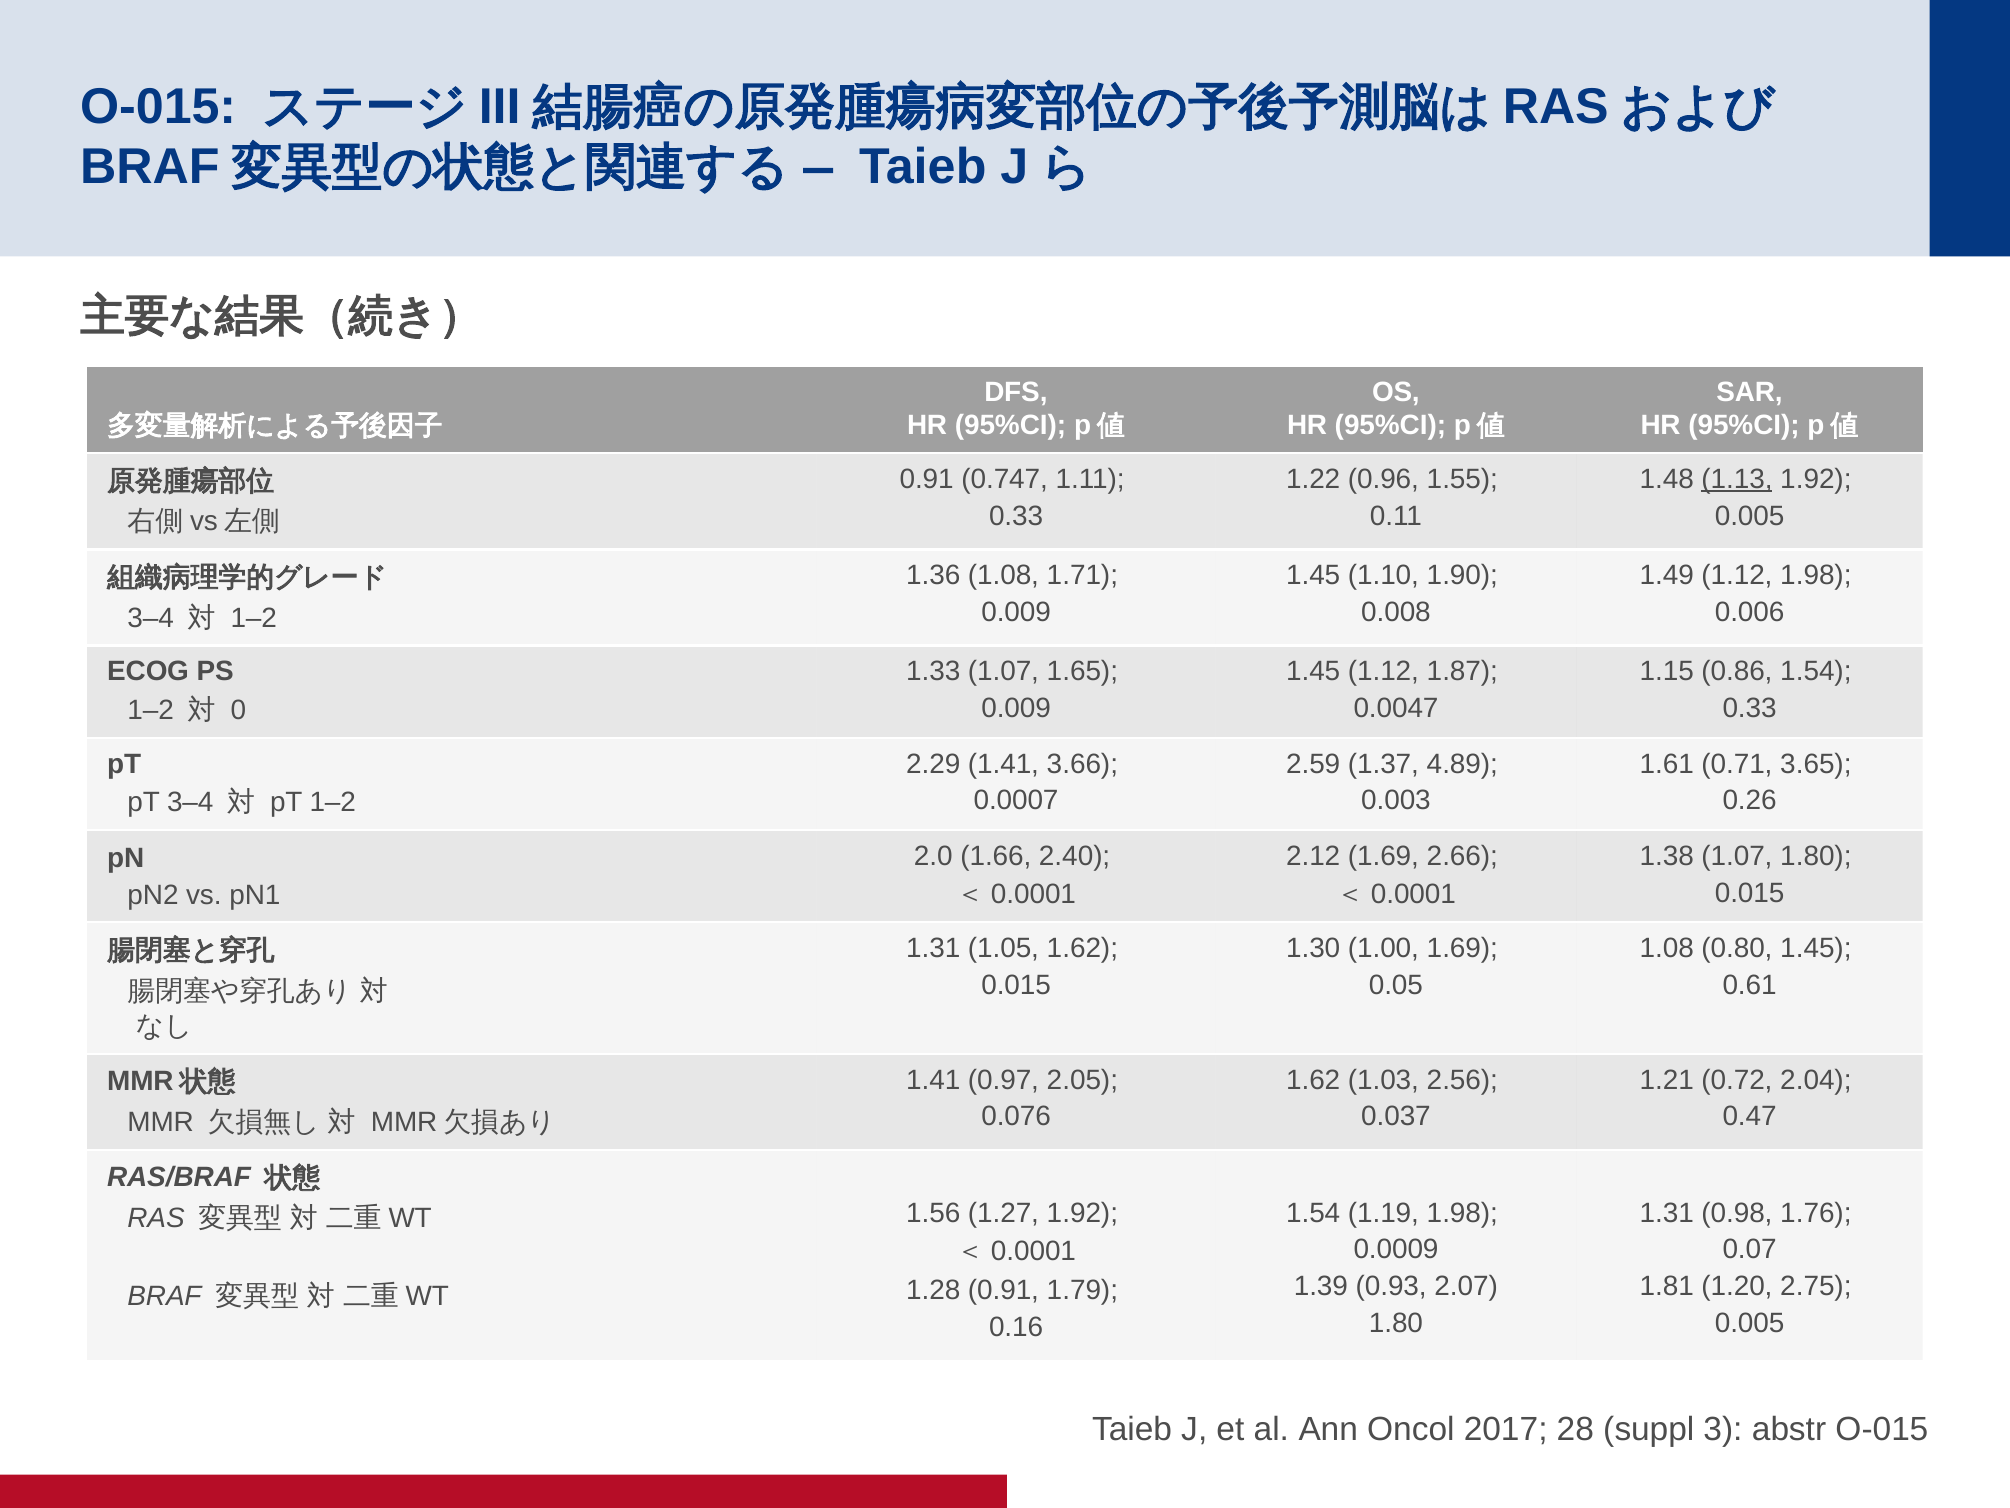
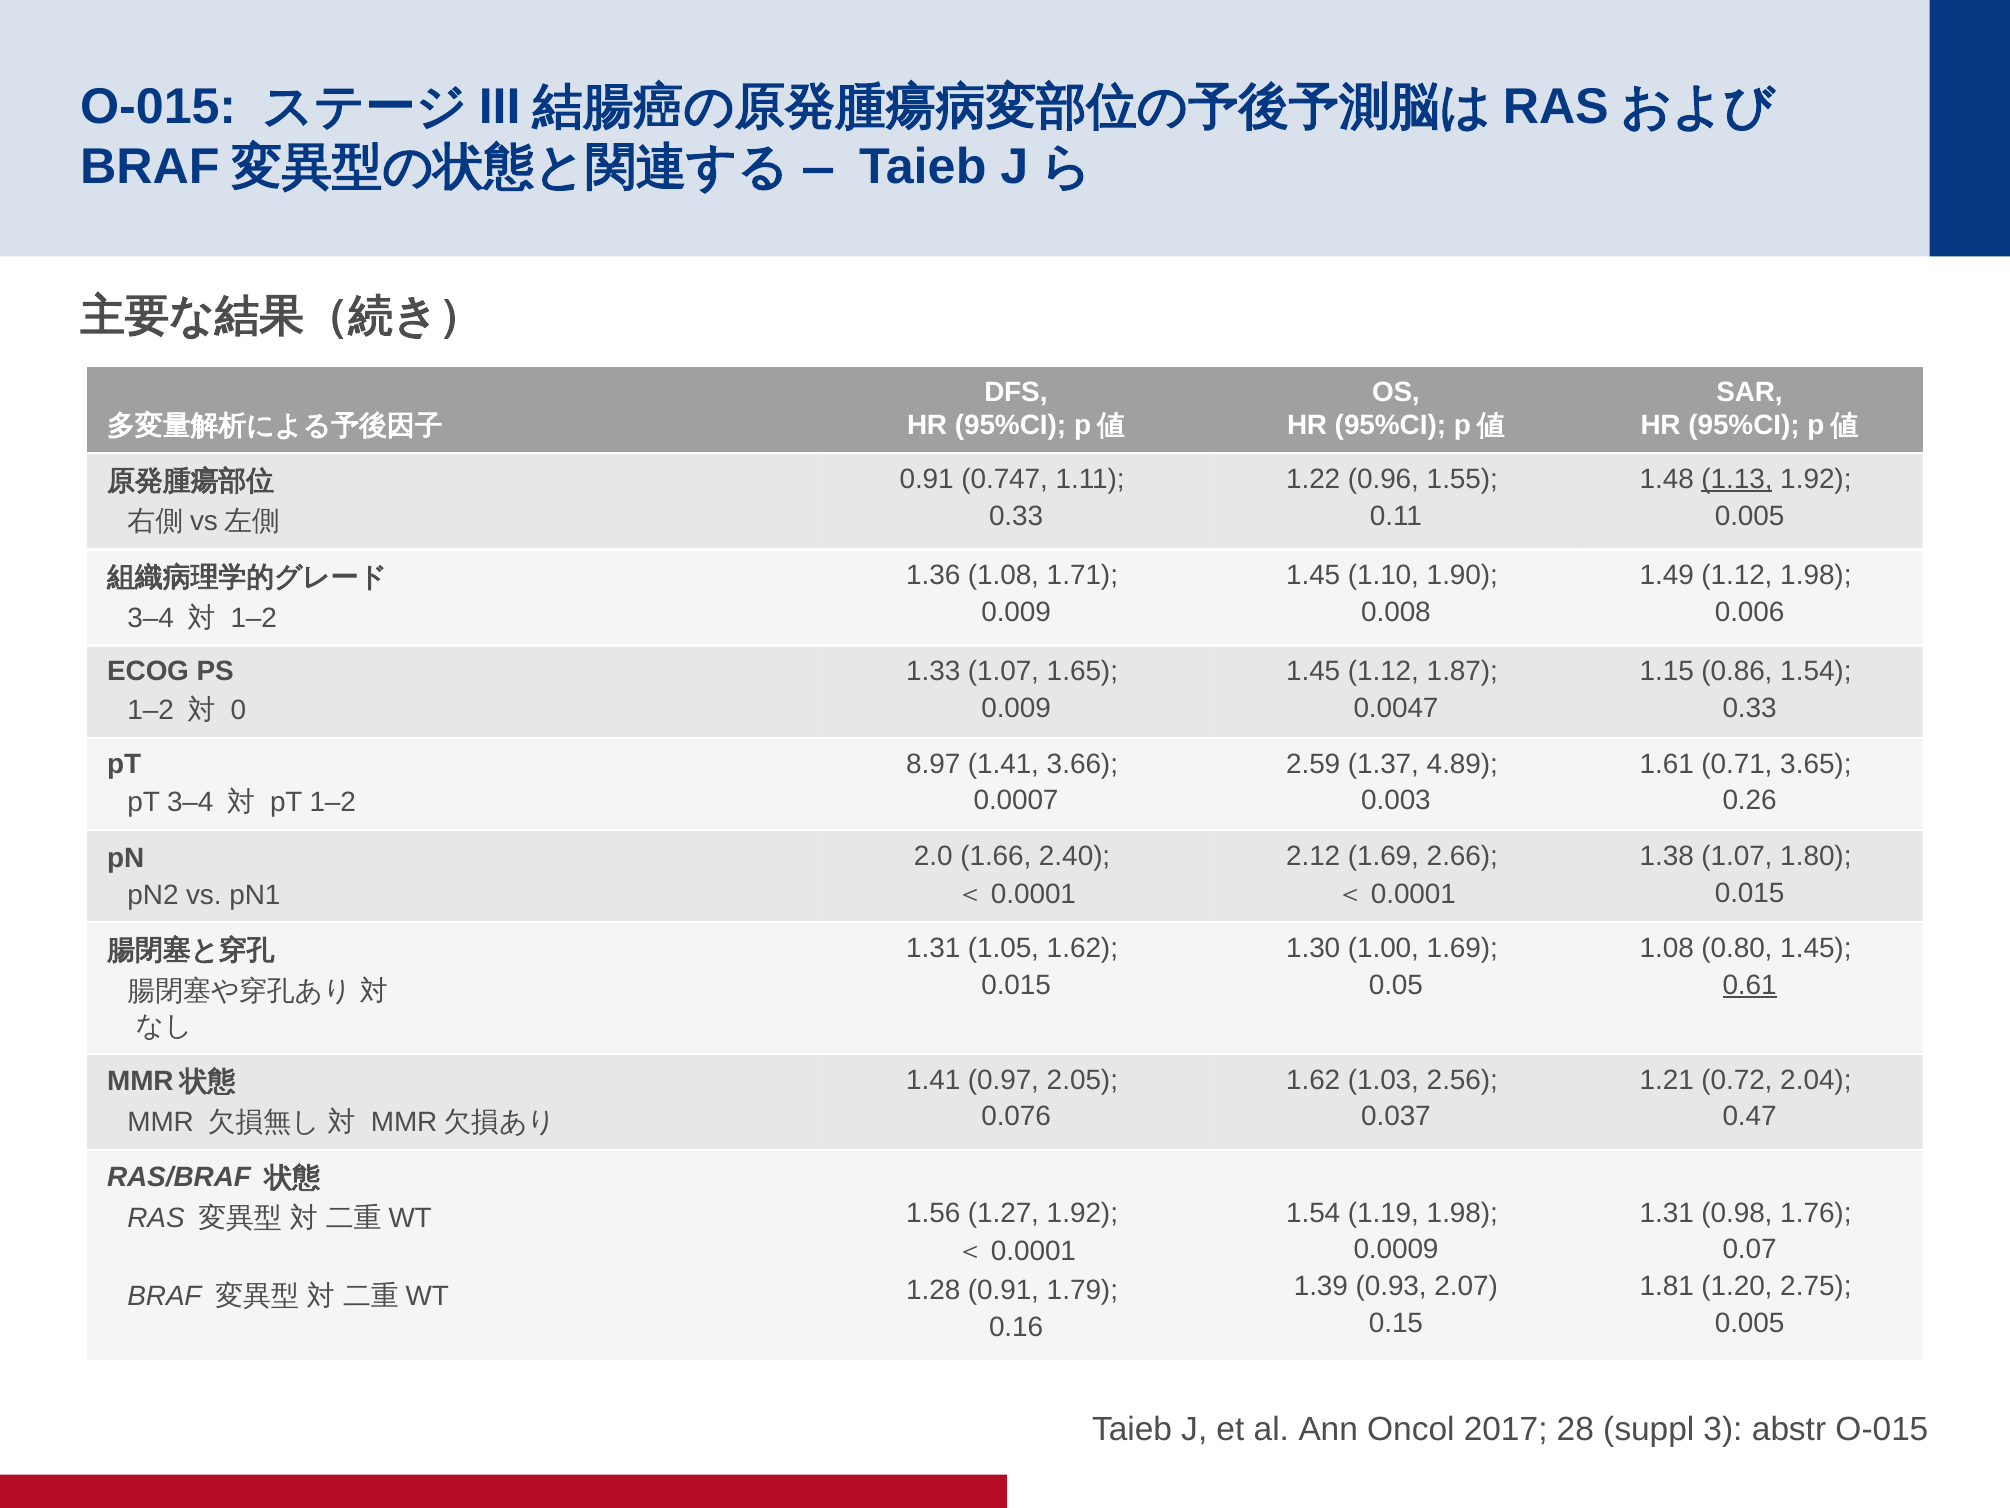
2.29: 2.29 -> 8.97
0.61 underline: none -> present
1.80 at (1396, 1323): 1.80 -> 0.15
